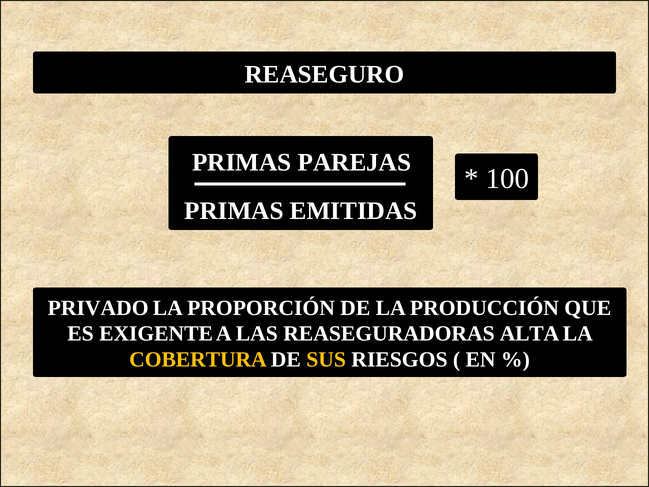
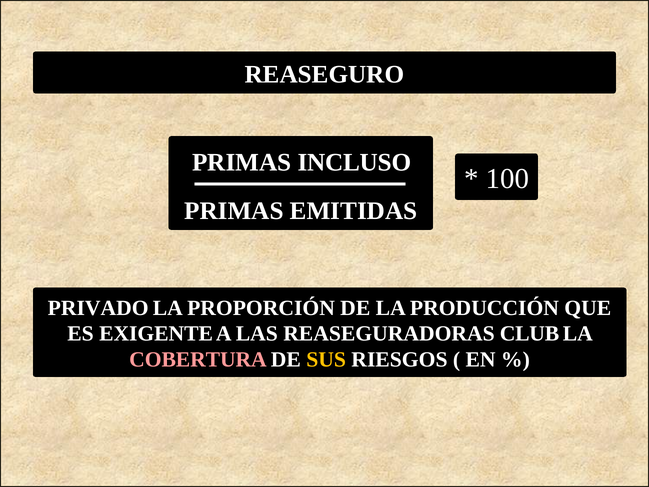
PAREJAS: PAREJAS -> INCLUSO
ALTA: ALTA -> CLUB
COBERTURA colour: yellow -> pink
